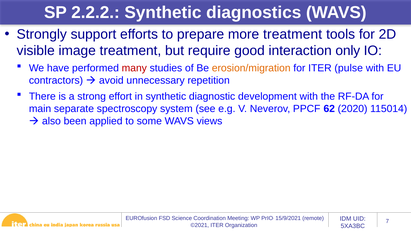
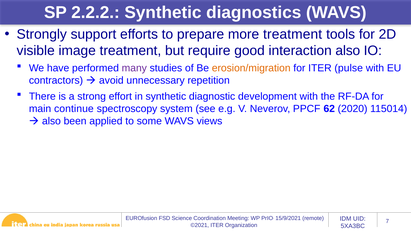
interaction only: only -> also
many colour: red -> purple
separate: separate -> continue
